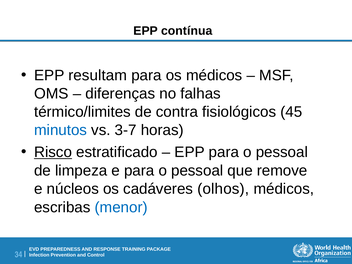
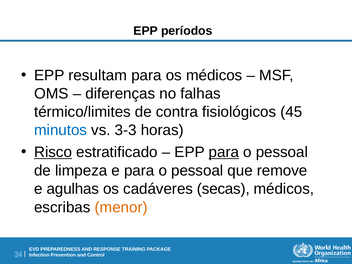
contínua: contínua -> períodos
3-7: 3-7 -> 3-3
para at (224, 152) underline: none -> present
núcleos: núcleos -> agulhas
olhos: olhos -> secas
menor colour: blue -> orange
